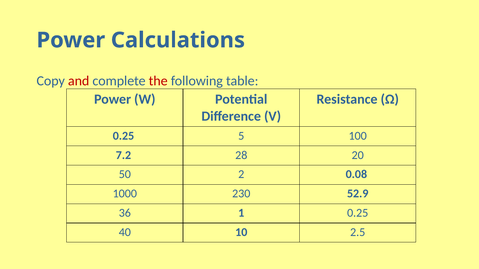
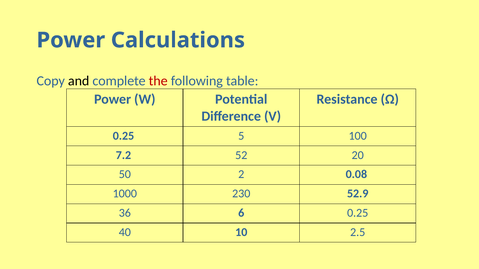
and colour: red -> black
28: 28 -> 52
1: 1 -> 6
